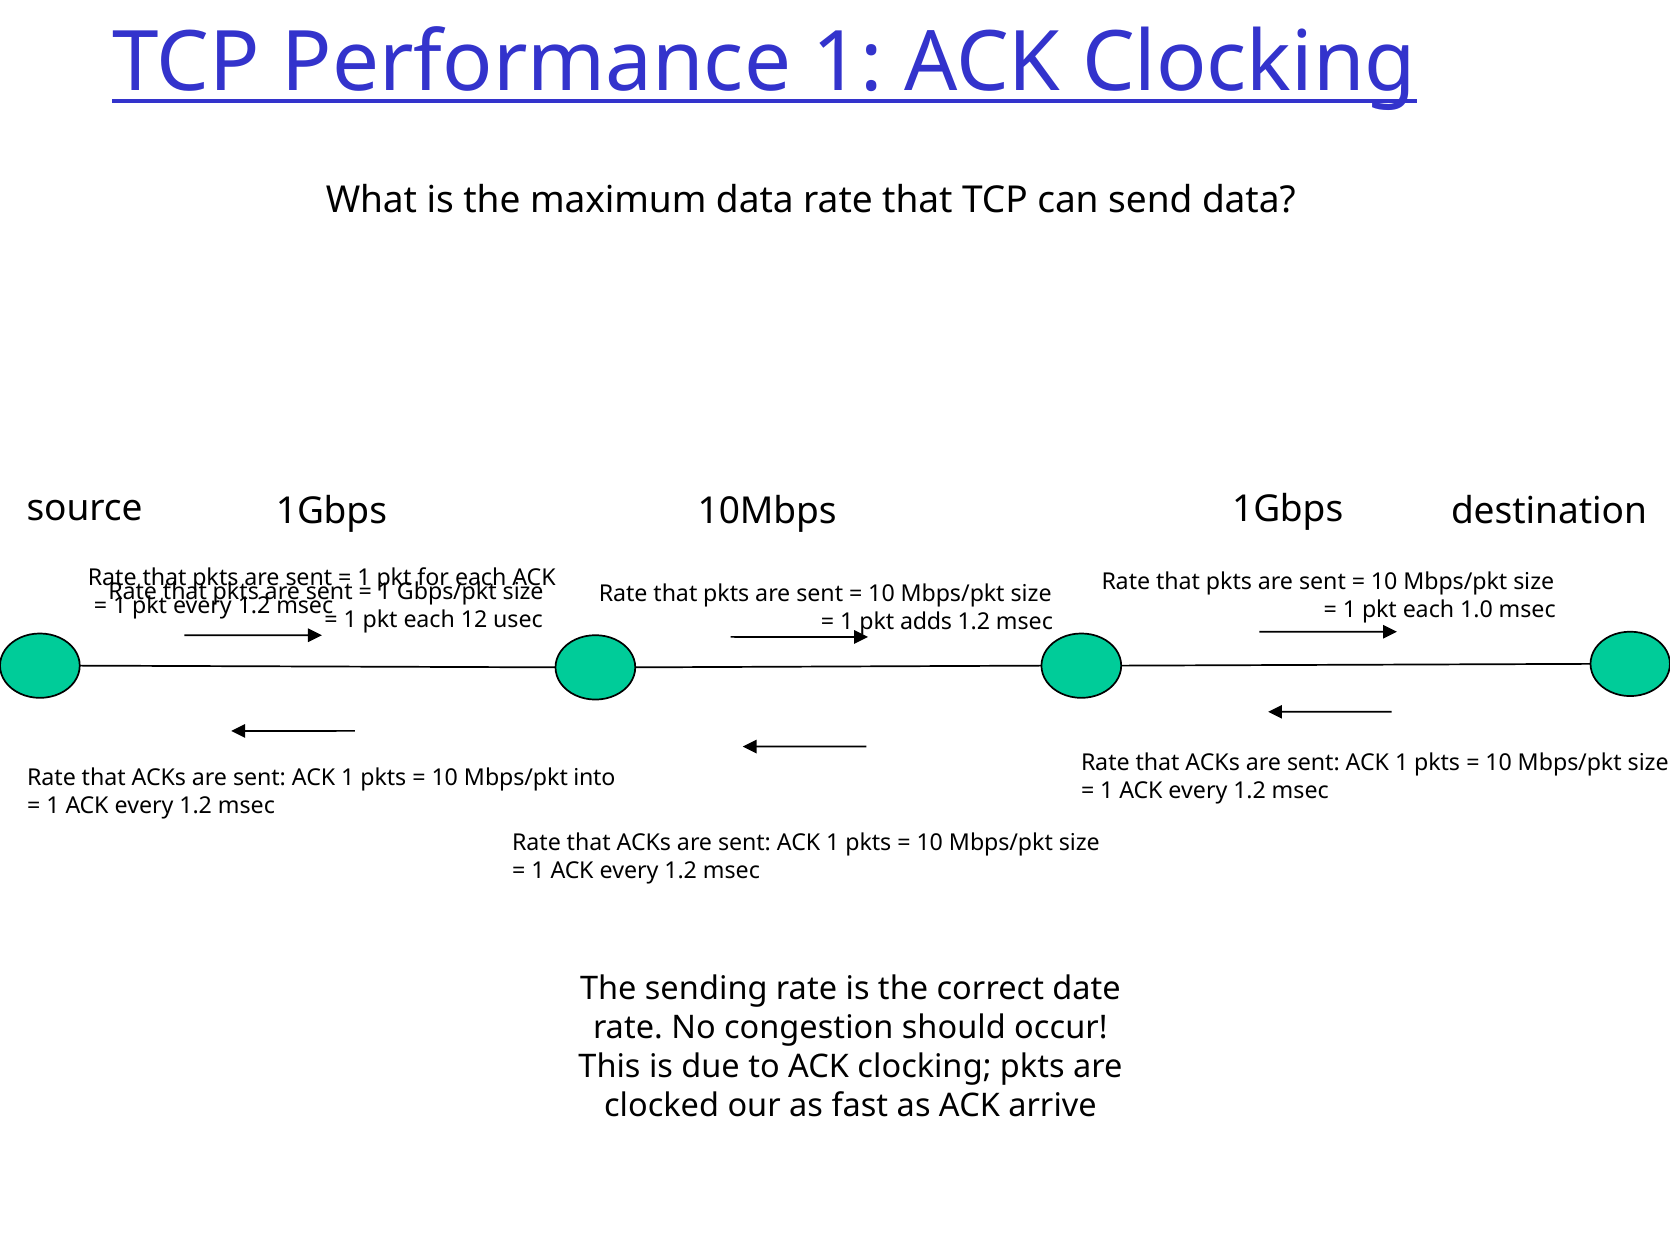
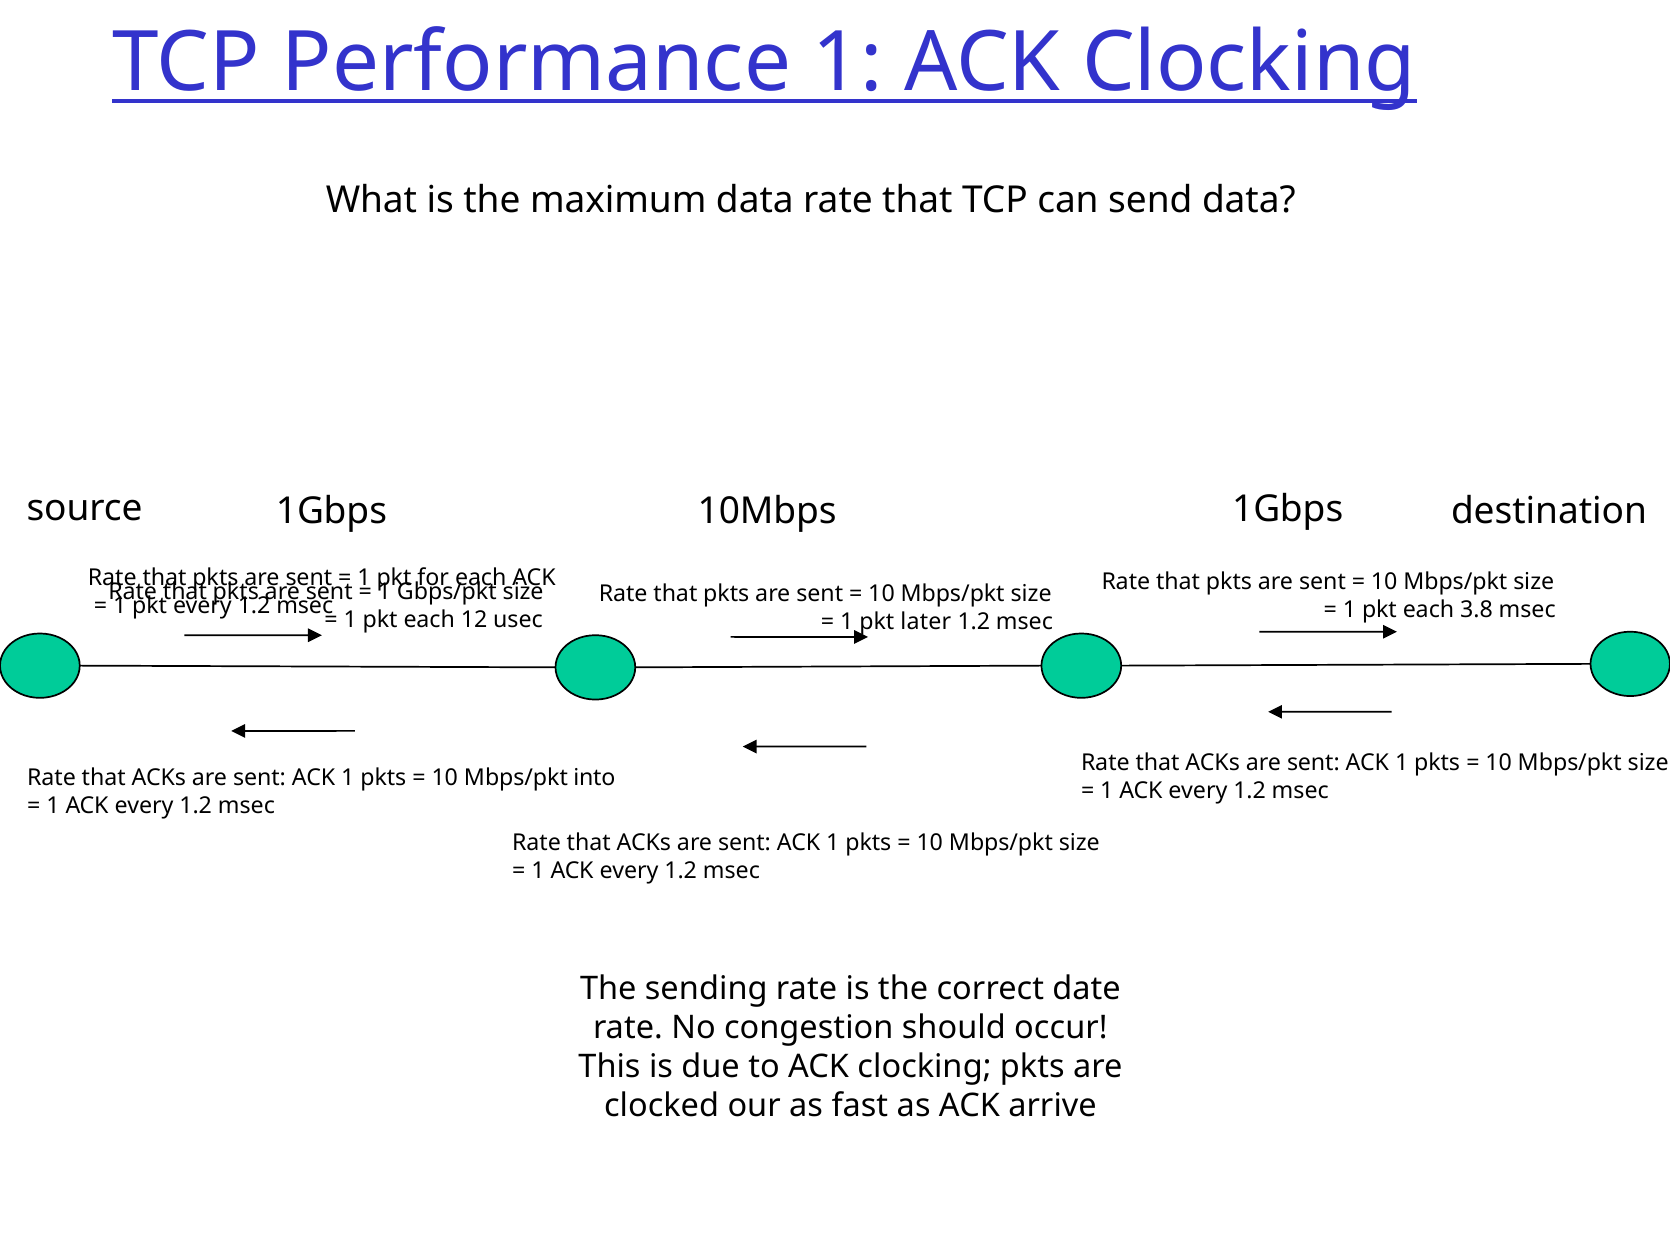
1.0: 1.0 -> 3.8
adds: adds -> later
